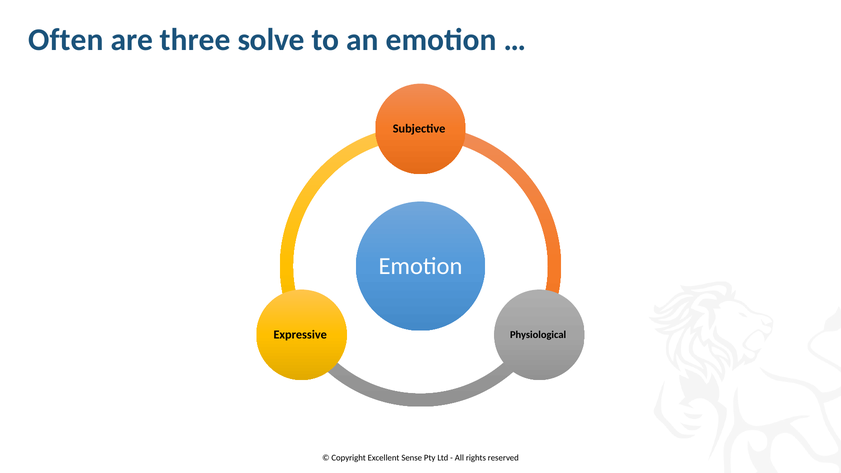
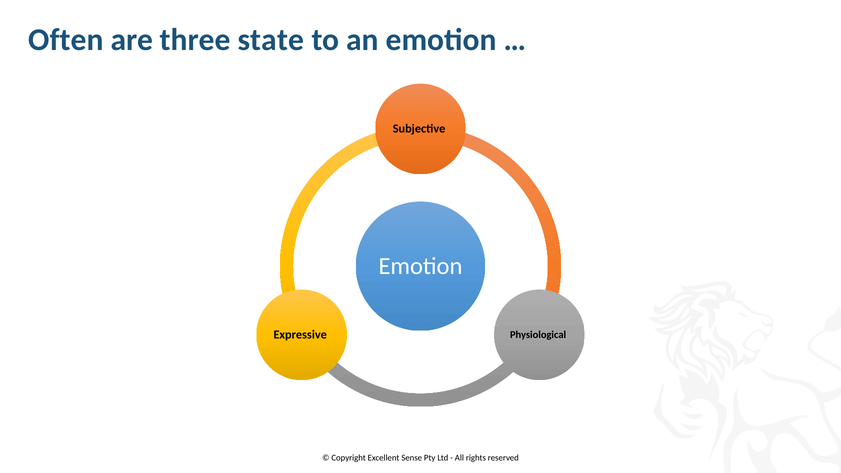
solve: solve -> state
